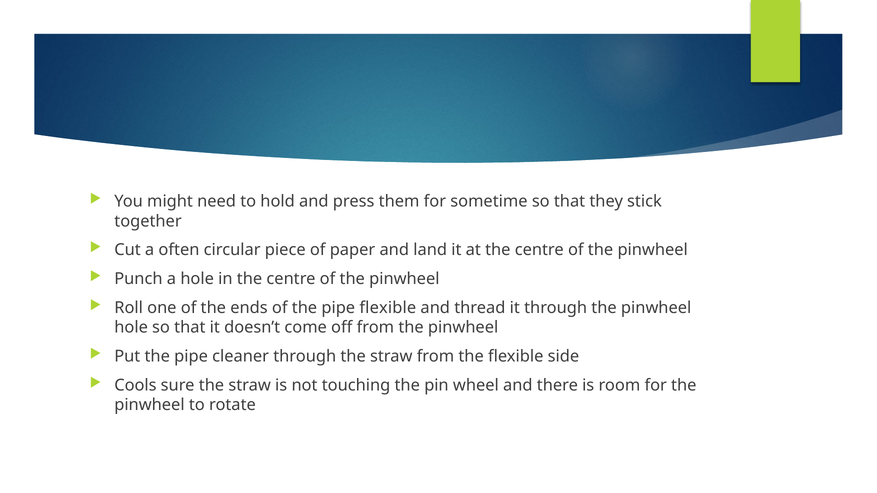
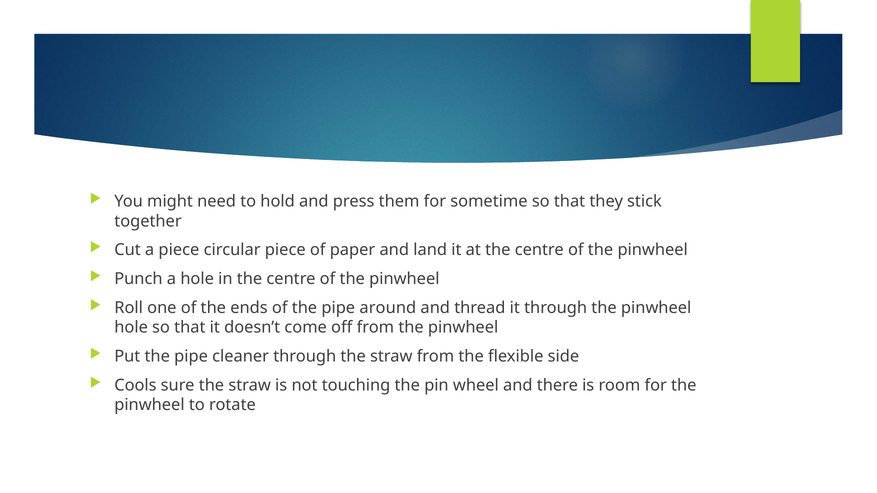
a often: often -> piece
pipe flexible: flexible -> around
